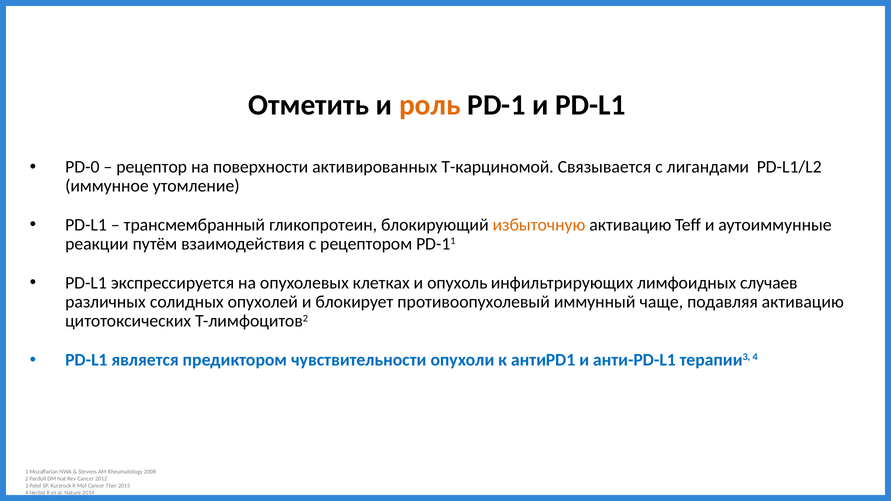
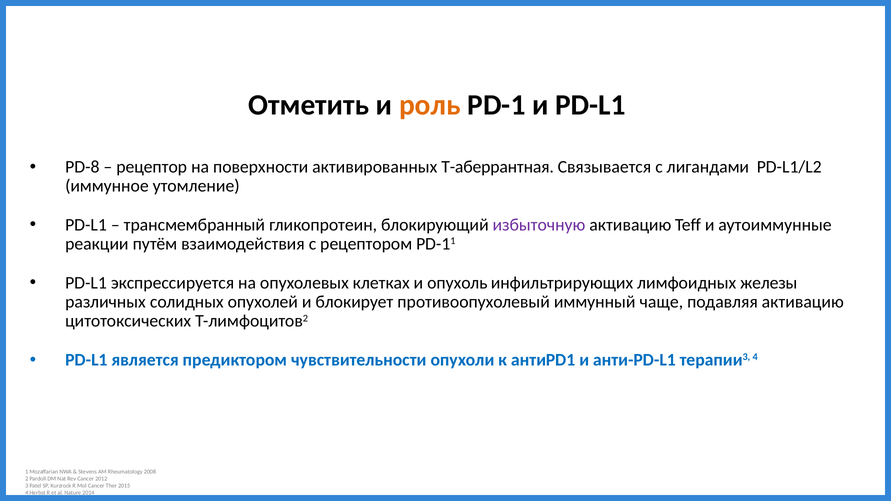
PD-0: PD-0 -> PD-8
Т-карциномой: Т-карциномой -> Т-аберрантная
избыточную colour: orange -> purple
случаев: случаев -> железы
